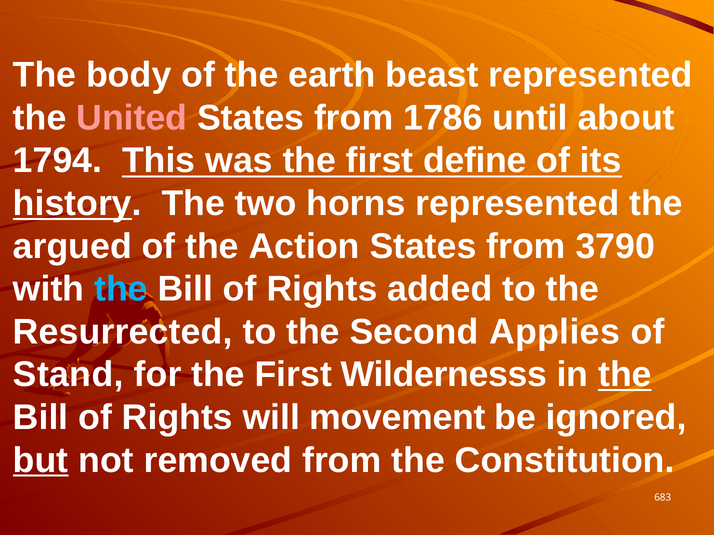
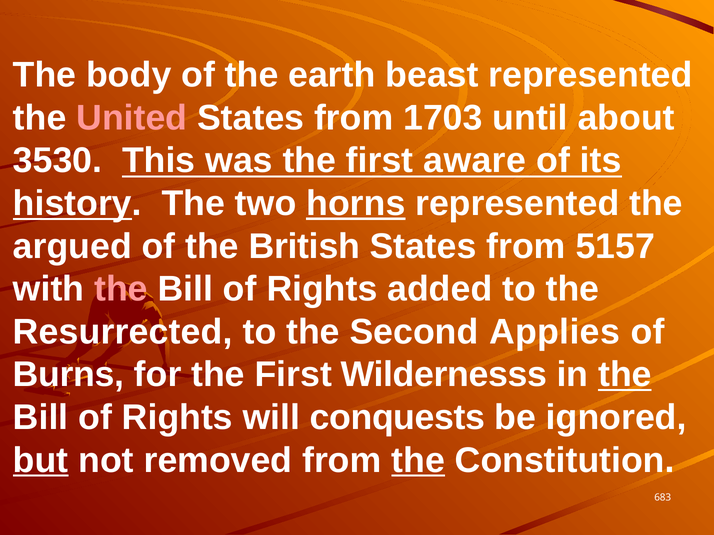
1786: 1786 -> 1703
1794: 1794 -> 3530
define: define -> aware
horns underline: none -> present
Action: Action -> British
3790: 3790 -> 5157
the at (121, 289) colour: light blue -> pink
Stand: Stand -> Burns
movement: movement -> conquests
the at (418, 461) underline: none -> present
